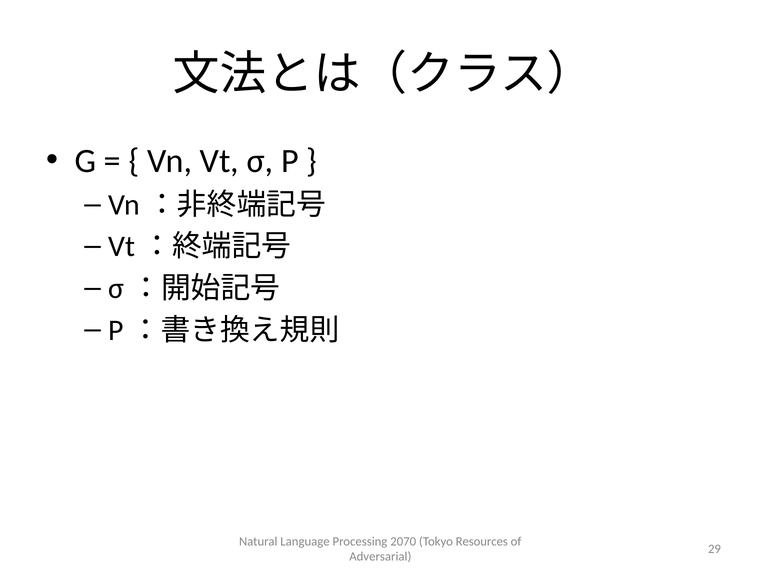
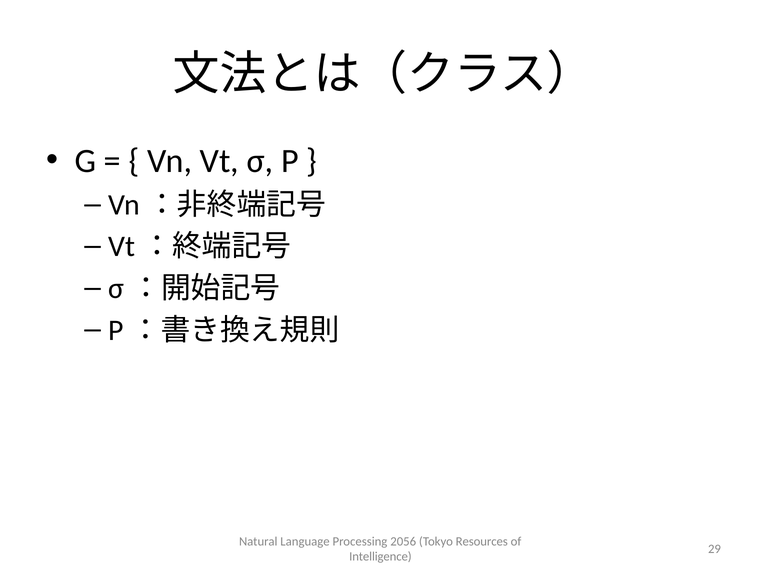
2070: 2070 -> 2056
Adversarial: Adversarial -> Intelligence
